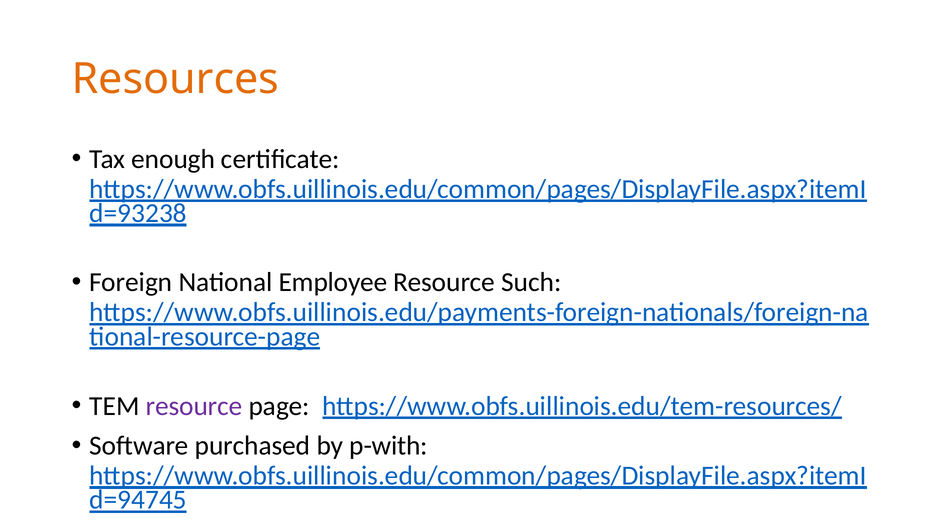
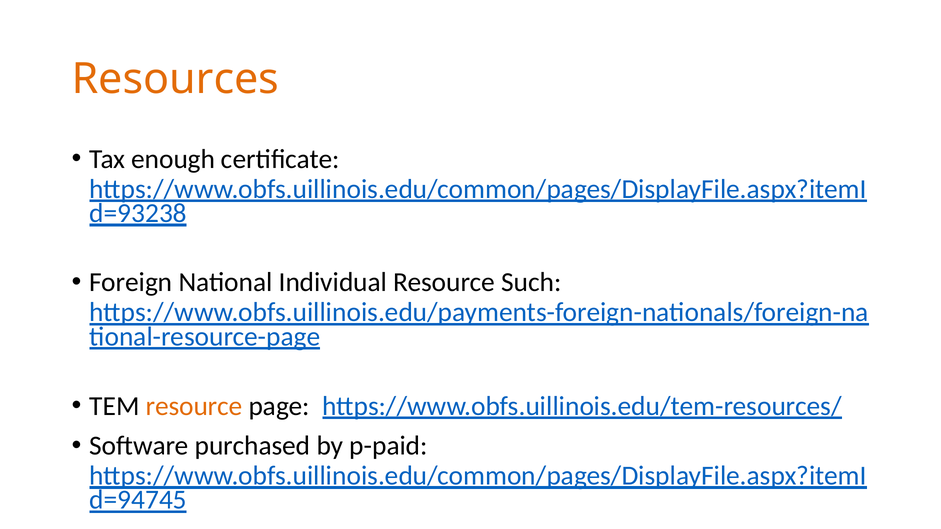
Employee: Employee -> Individual
resource at (194, 406) colour: purple -> orange
p-with: p-with -> p-paid
